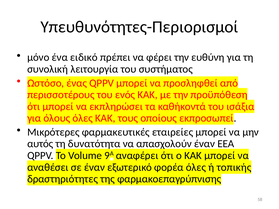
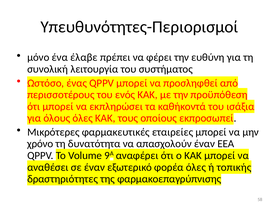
ειδικό: ειδικό -> έλαβε
αυτός: αυτός -> χρόνο
